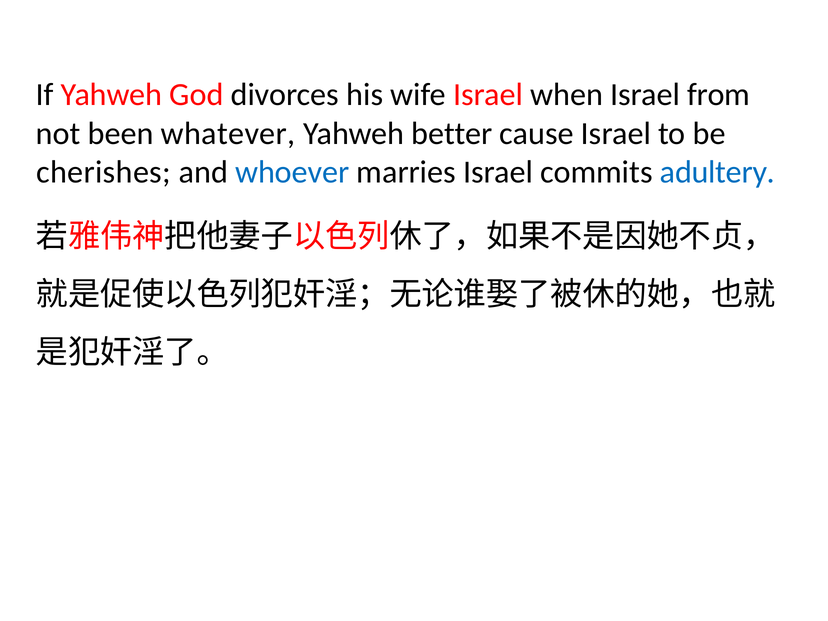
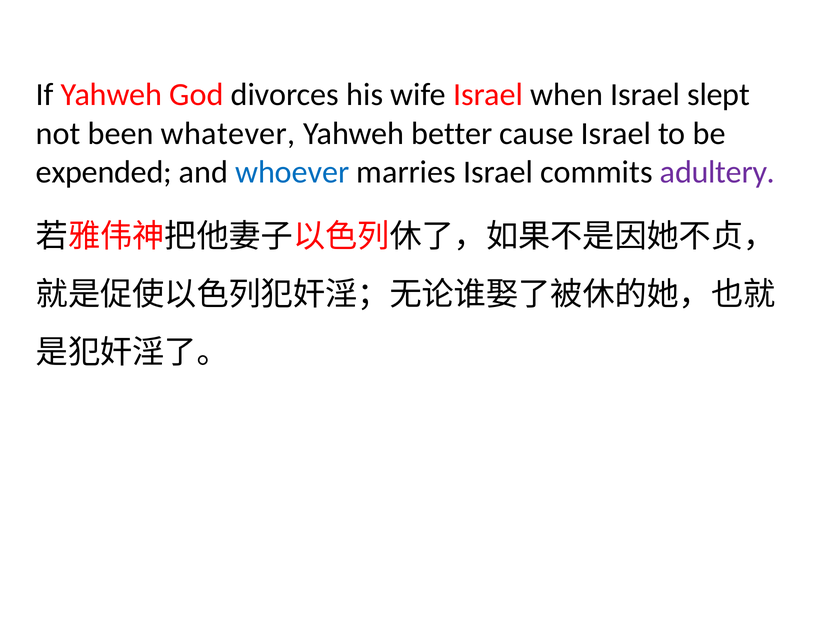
from: from -> slept
cherishes: cherishes -> expended
adultery colour: blue -> purple
